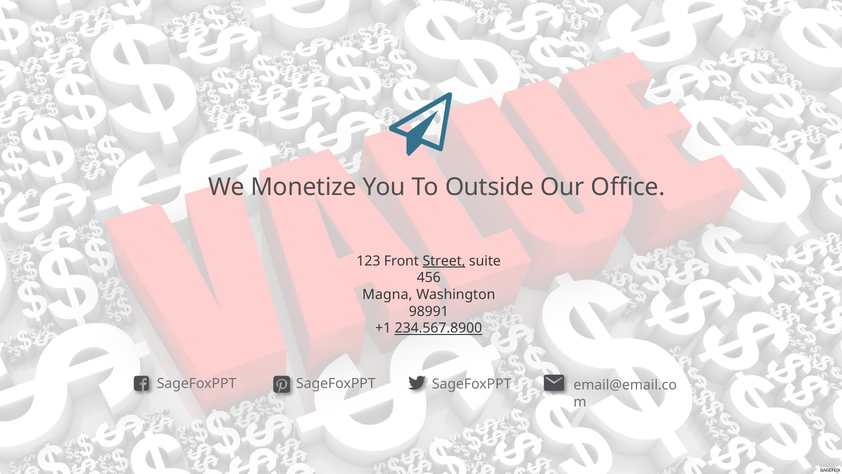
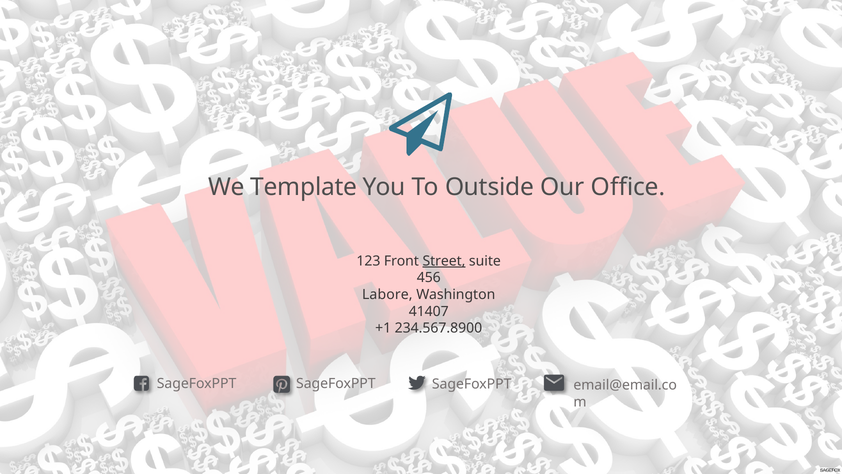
Monetize: Monetize -> Template
Magna: Magna -> Labore
98991: 98991 -> 41407
234.567.8900 underline: present -> none
